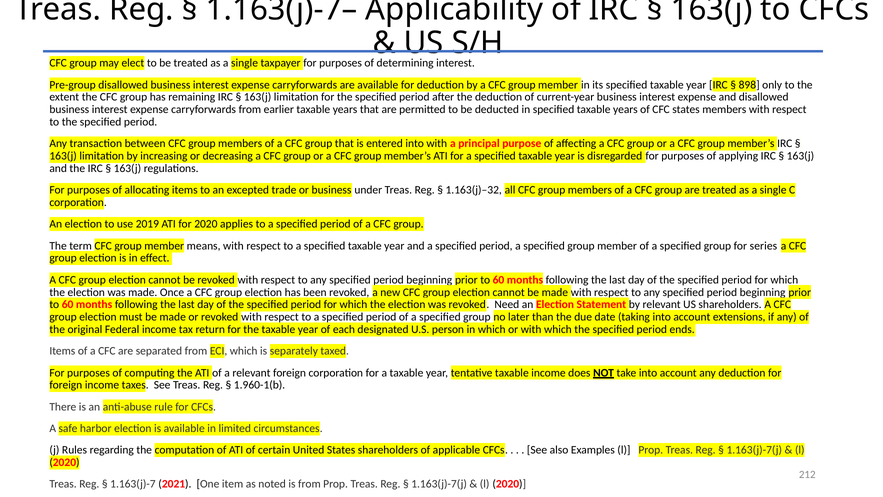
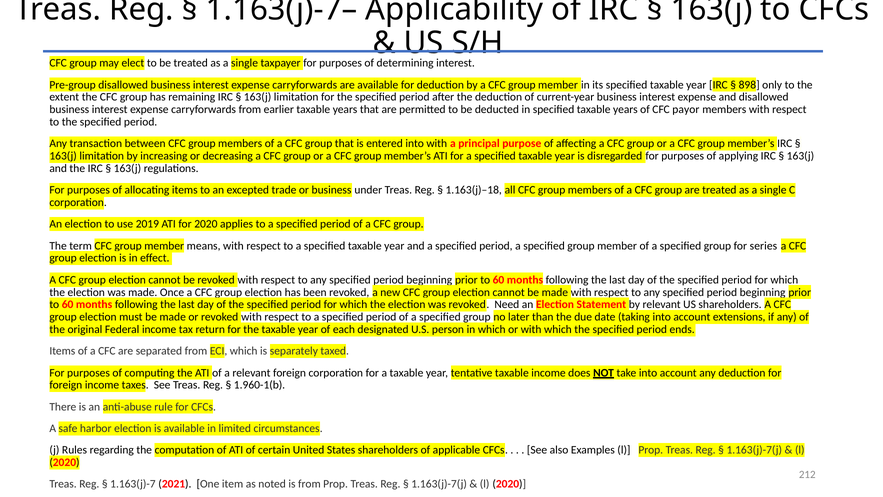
CFC states: states -> payor
1.163(j)–32: 1.163(j)–32 -> 1.163(j)–18
